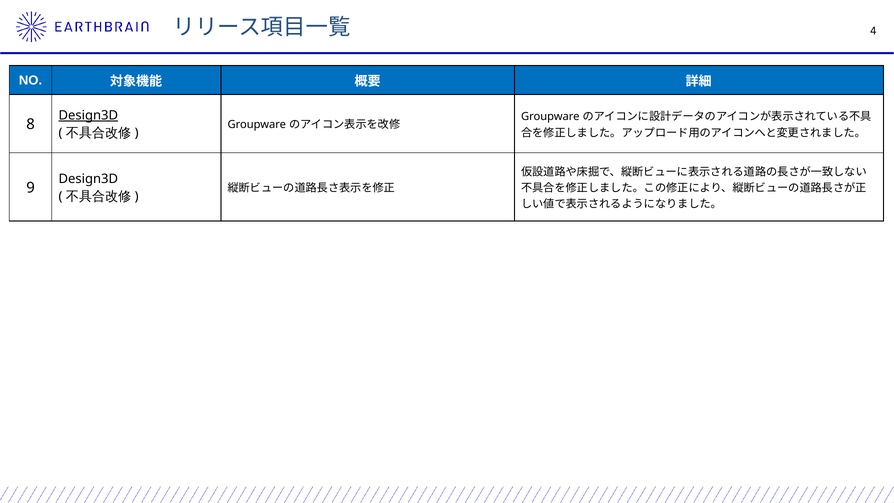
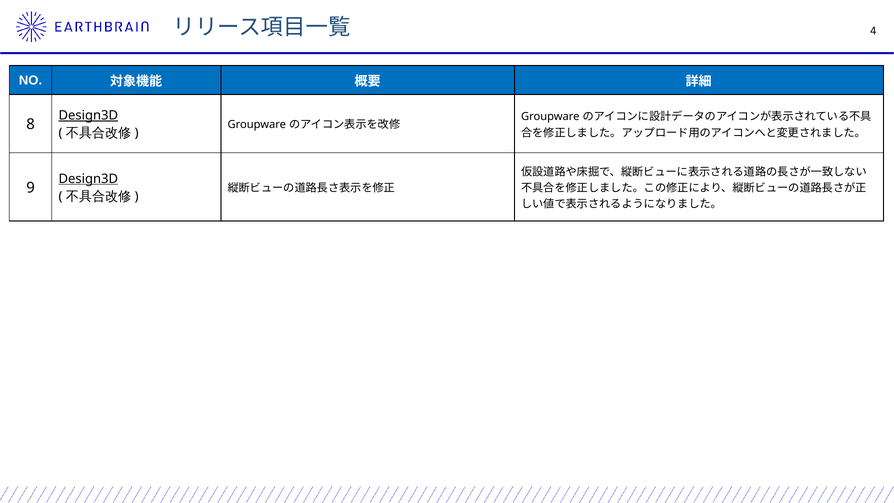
Design3D at (88, 179) underline: none -> present
